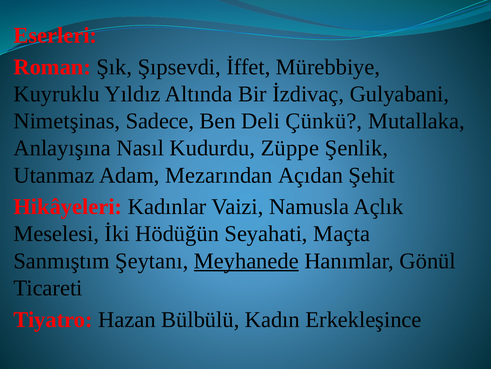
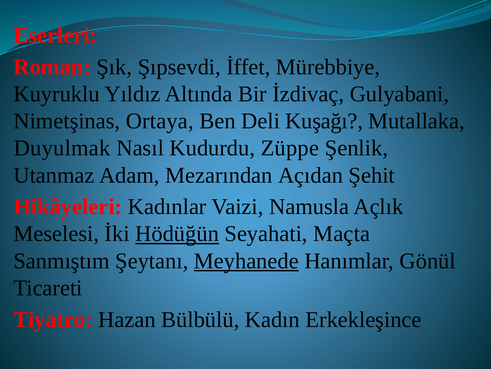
Sadece: Sadece -> Ortaya
Çünkü: Çünkü -> Kuşağı
Anlayışına: Anlayışına -> Duyulmak
Hödüğün underline: none -> present
